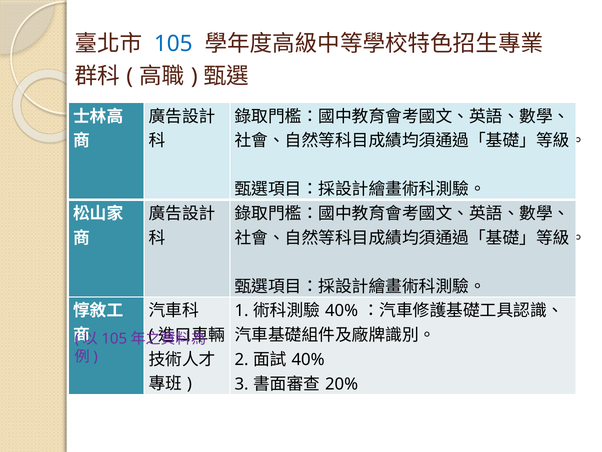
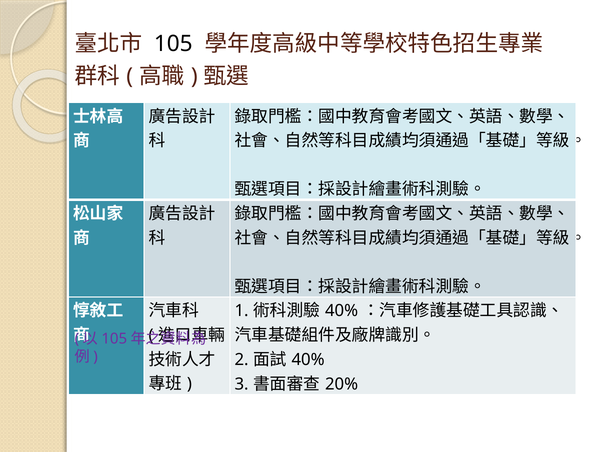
105 colour: blue -> black
